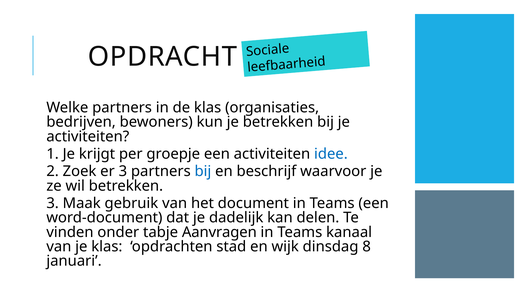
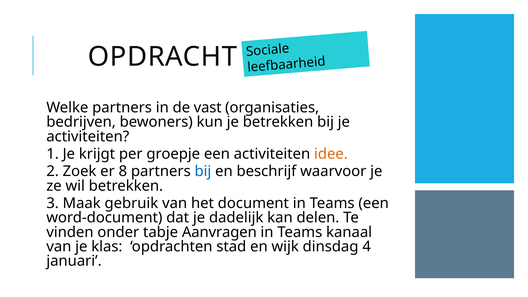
de klas: klas -> vast
idee colour: blue -> orange
er 3: 3 -> 8
8: 8 -> 4
